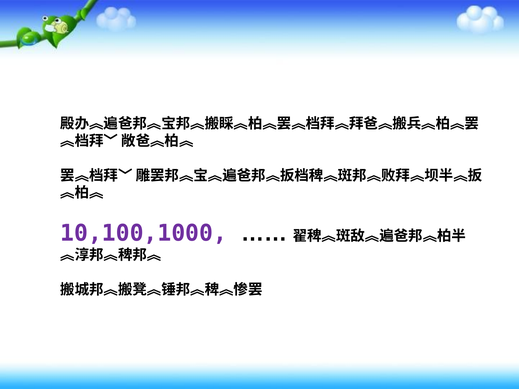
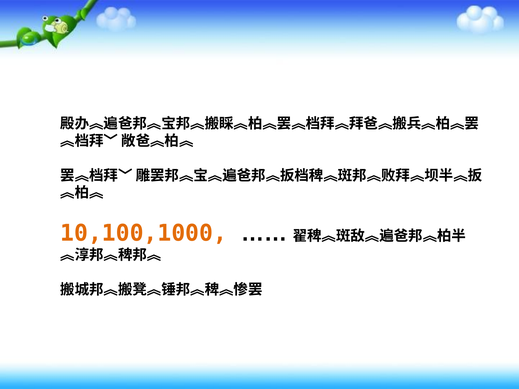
10,100,1000 colour: purple -> orange
